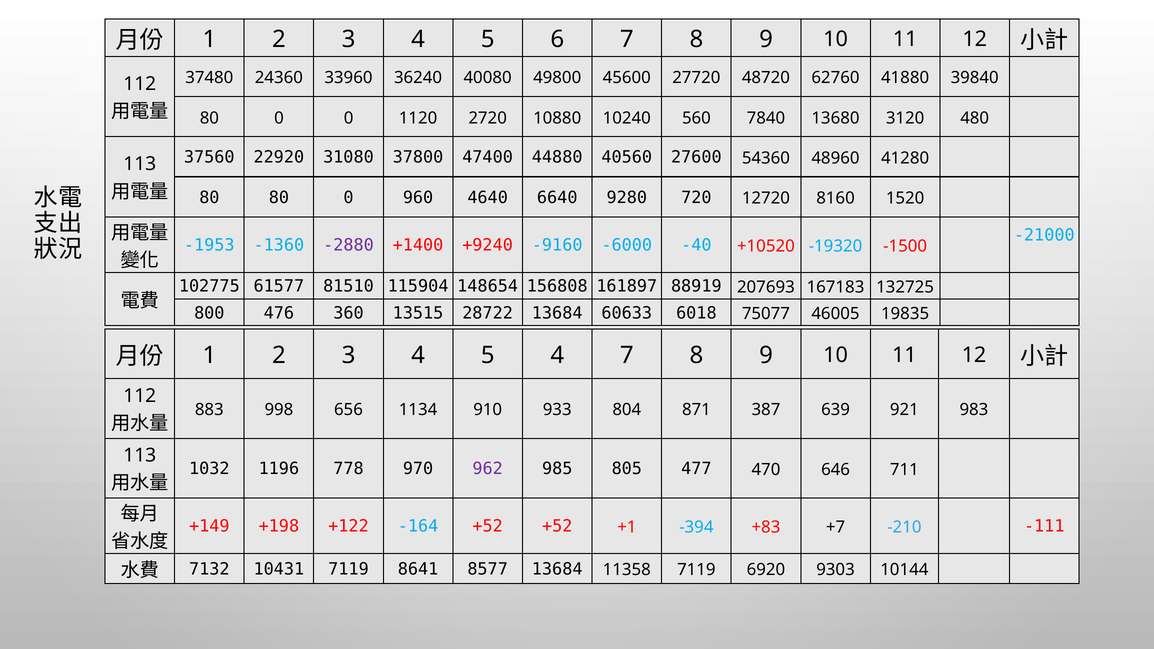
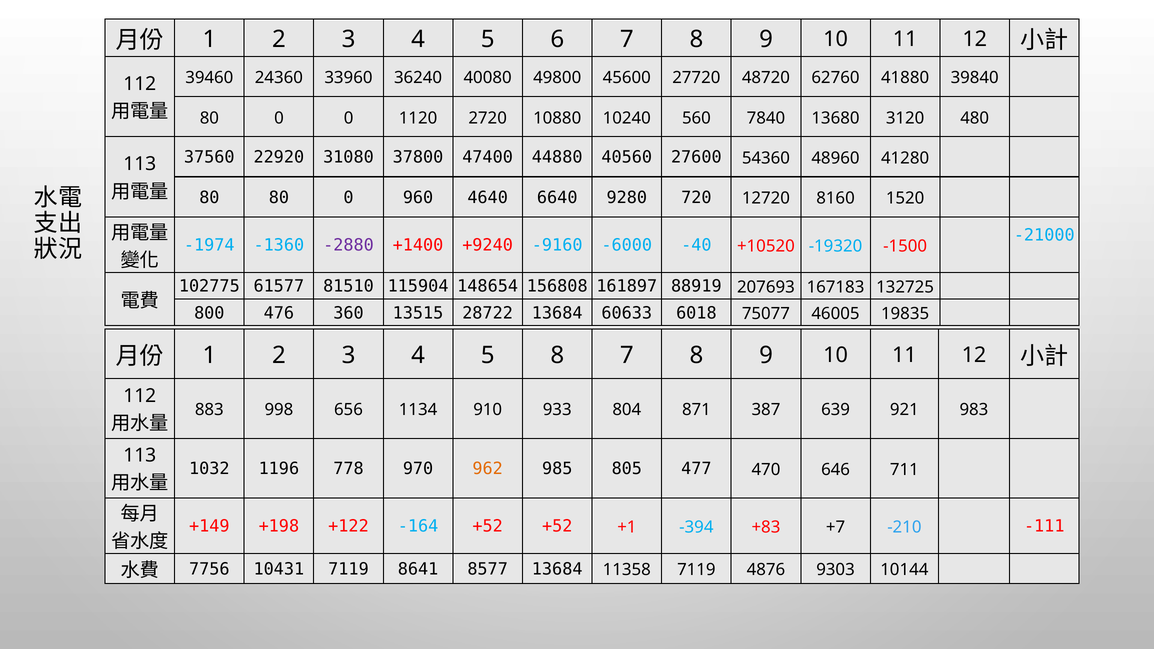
37480: 37480 -> 39460
-1953: -1953 -> -1974
5 4: 4 -> 8
962 colour: purple -> orange
7132: 7132 -> 7756
6920: 6920 -> 4876
